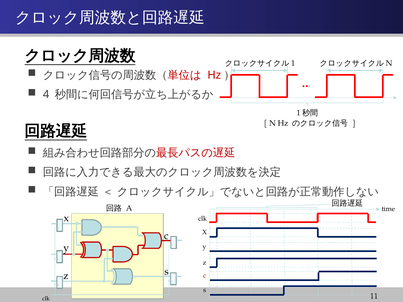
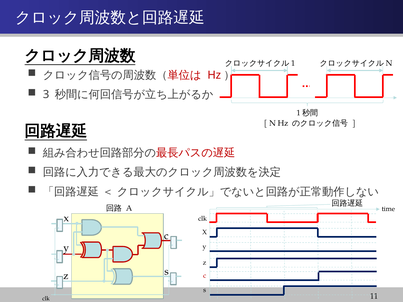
4: 4 -> 3
